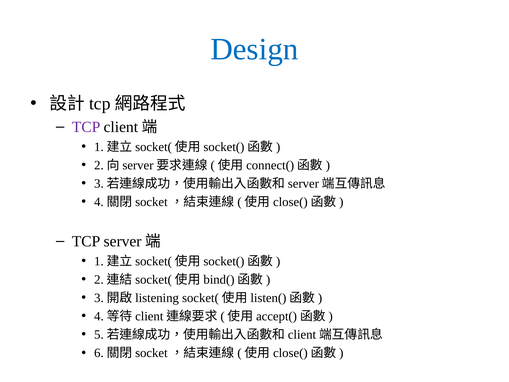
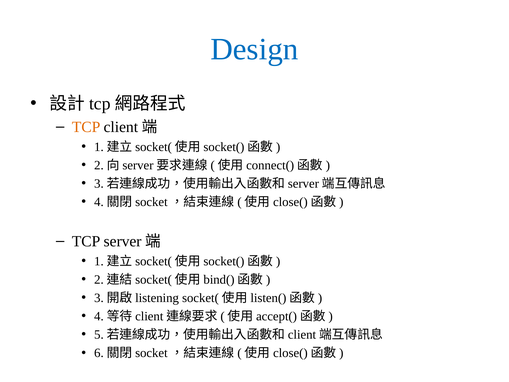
TCP at (86, 127) colour: purple -> orange
